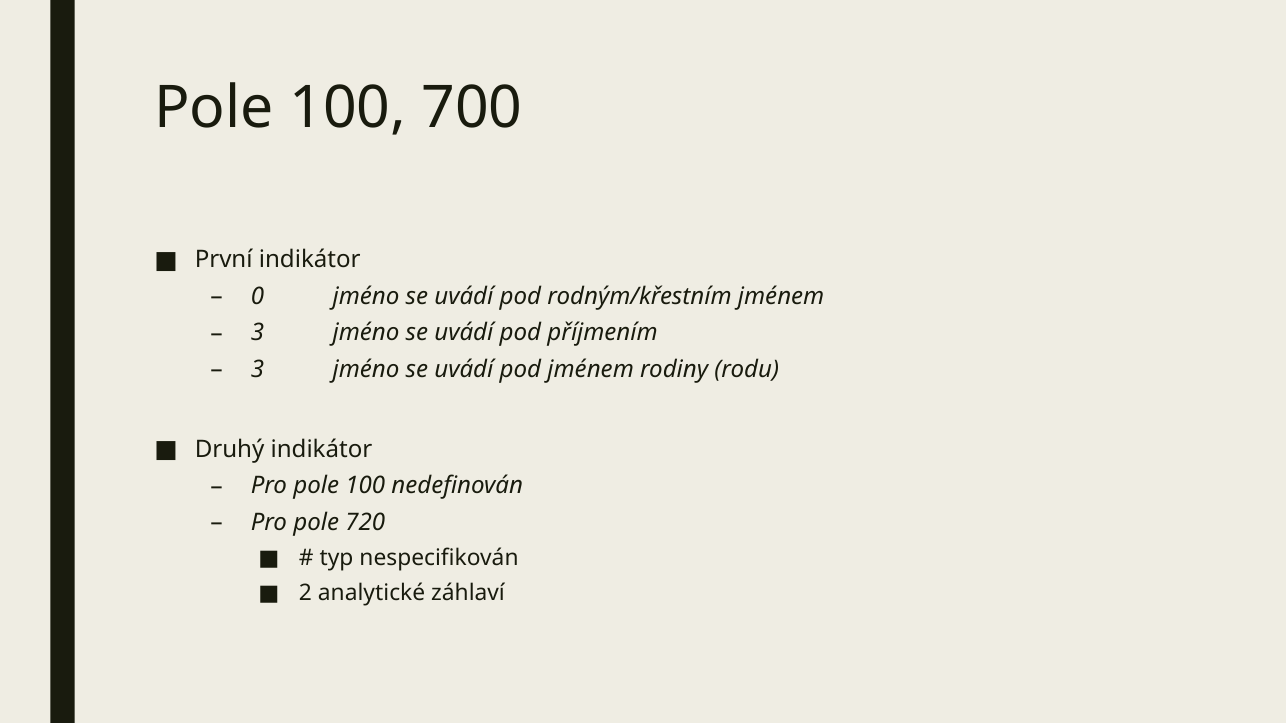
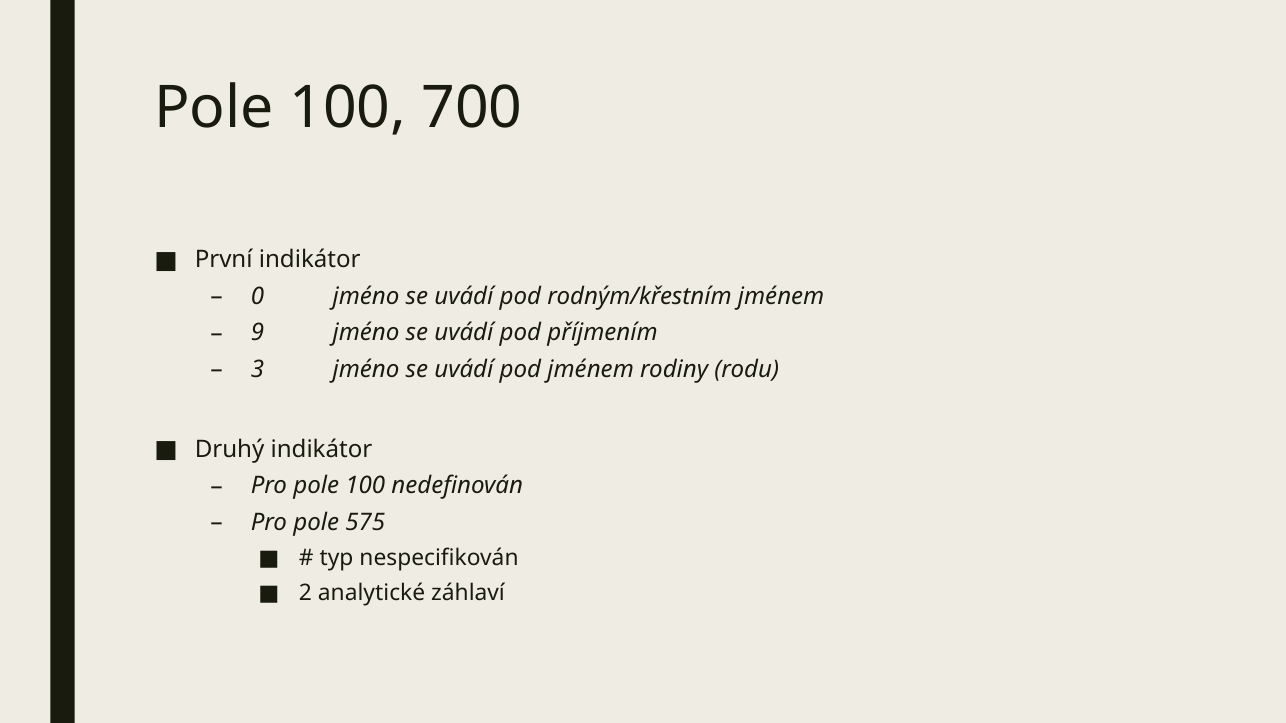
3 at (257, 333): 3 -> 9
720: 720 -> 575
